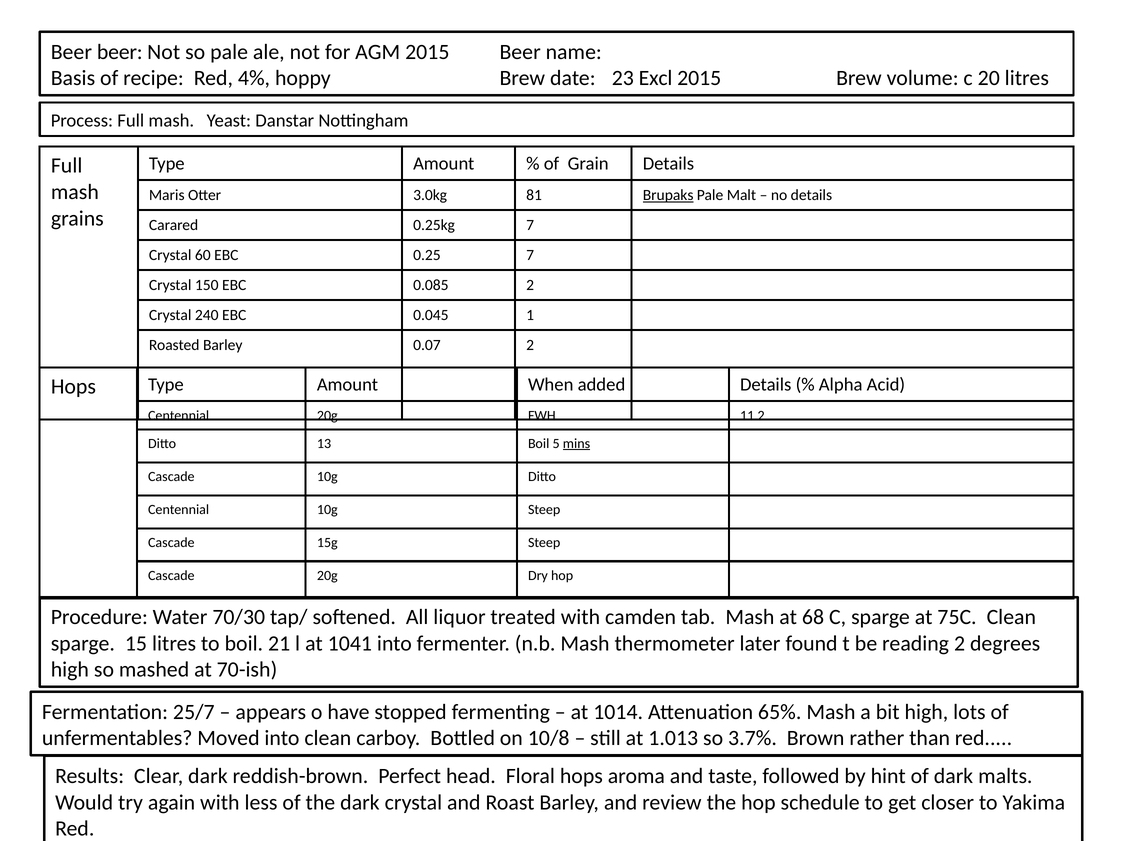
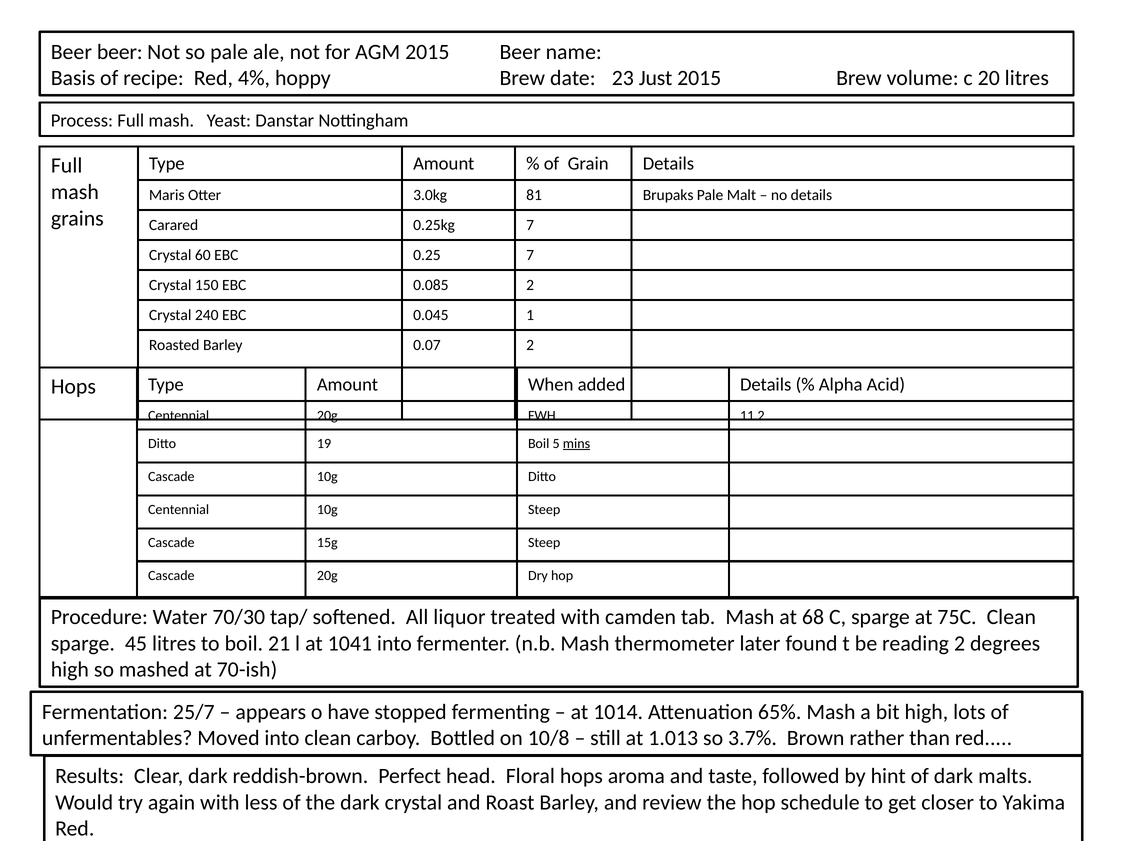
Excl: Excl -> Just
Brupaks underline: present -> none
13: 13 -> 19
15: 15 -> 45
